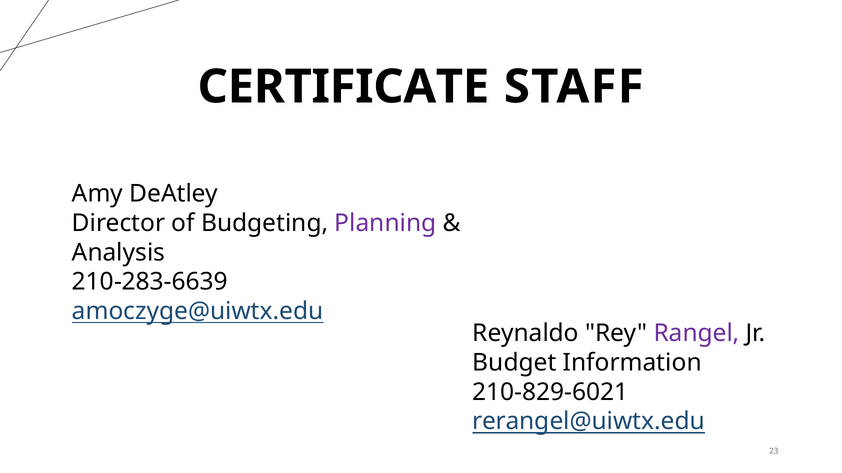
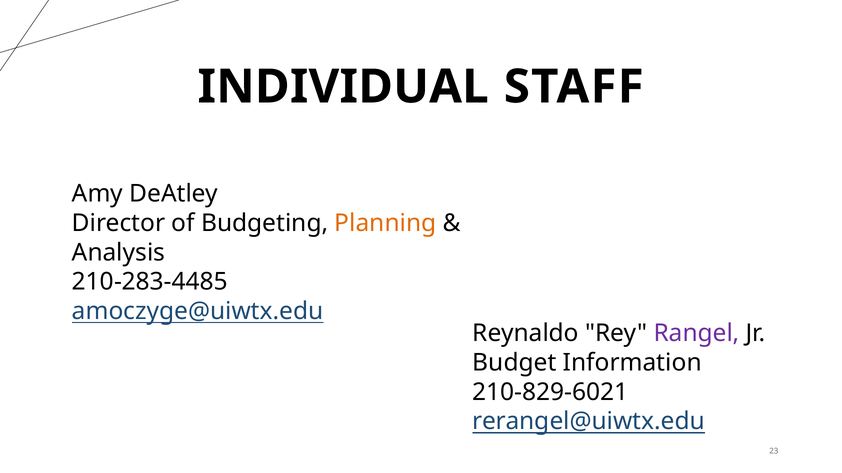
CERTIFICATE: CERTIFICATE -> INDIVIDUAL
Planning colour: purple -> orange
210-283-6639: 210-283-6639 -> 210-283-4485
